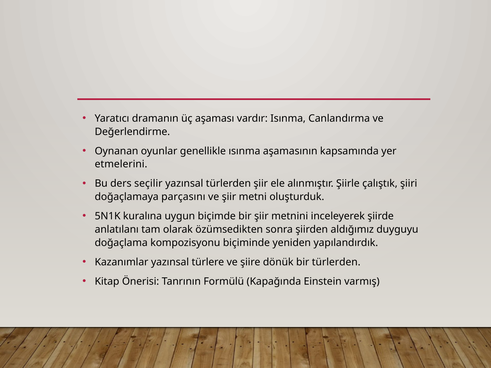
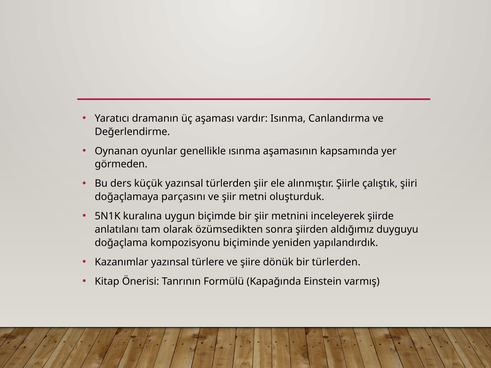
etmelerini: etmelerini -> görmeden
seçilir: seçilir -> küçük
